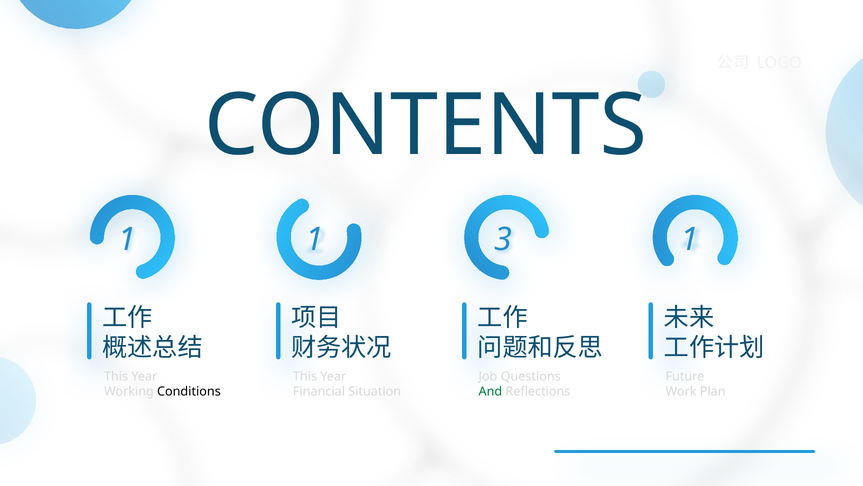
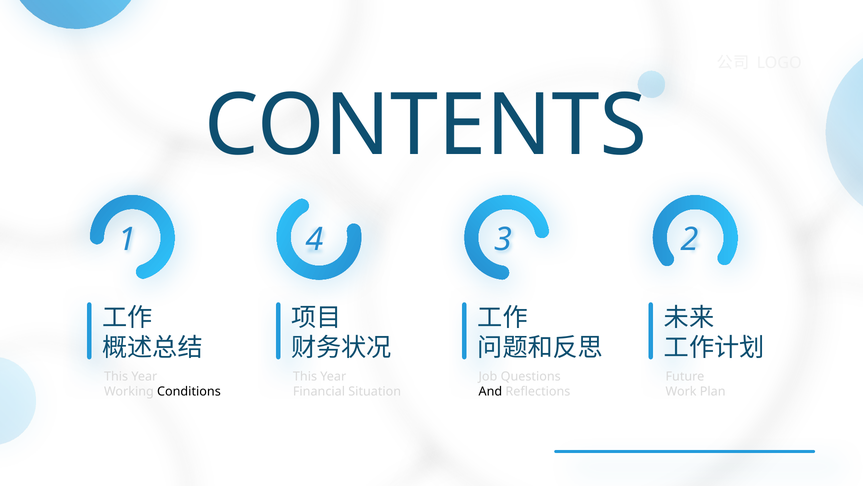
1 1: 1 -> 4
3 1: 1 -> 2
And colour: green -> black
